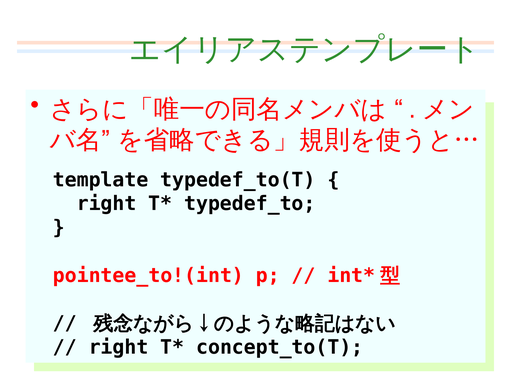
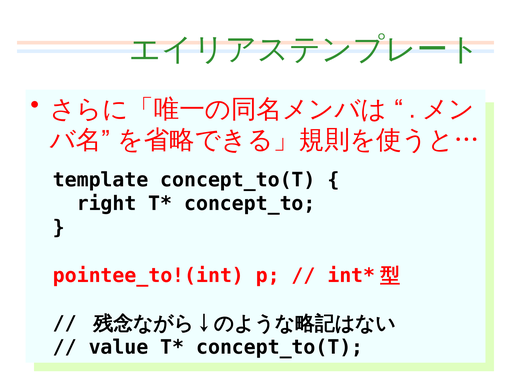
template typedef_to(T: typedef_to(T -> concept_to(T
typedef_to: typedef_to -> concept_to
right at (119, 347): right -> value
